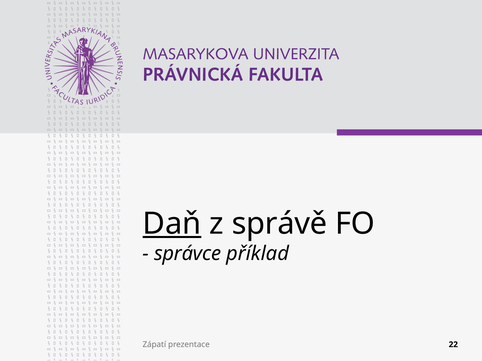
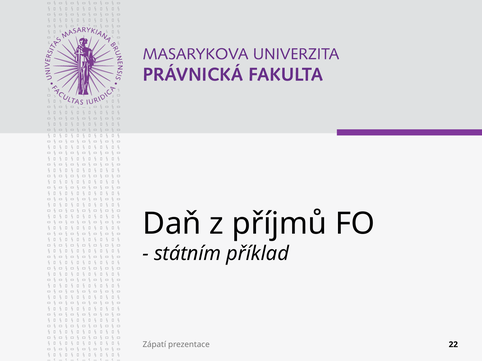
Daň underline: present -> none
správě: správě -> příjmů
správce: správce -> státním
